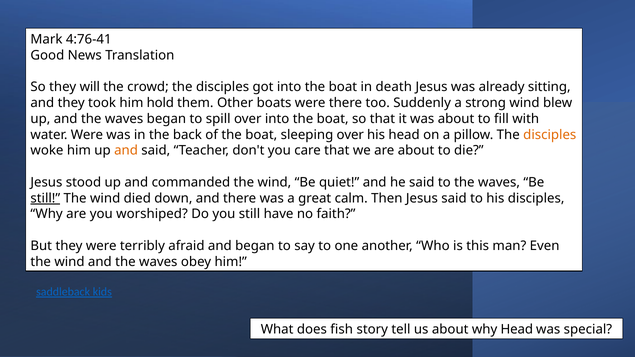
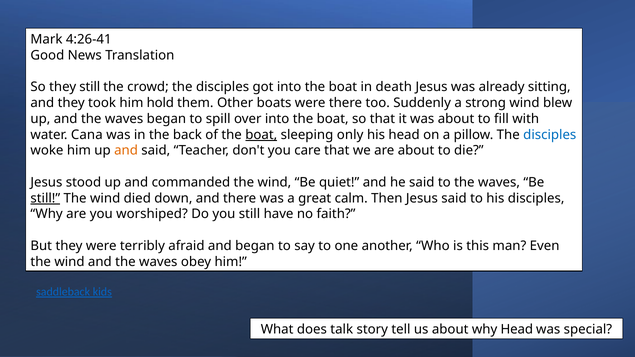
4:76-41: 4:76-41 -> 4:26-41
they will: will -> still
water Were: Were -> Cana
boat at (261, 135) underline: none -> present
sleeping over: over -> only
disciples at (550, 135) colour: orange -> blue
fish: fish -> talk
